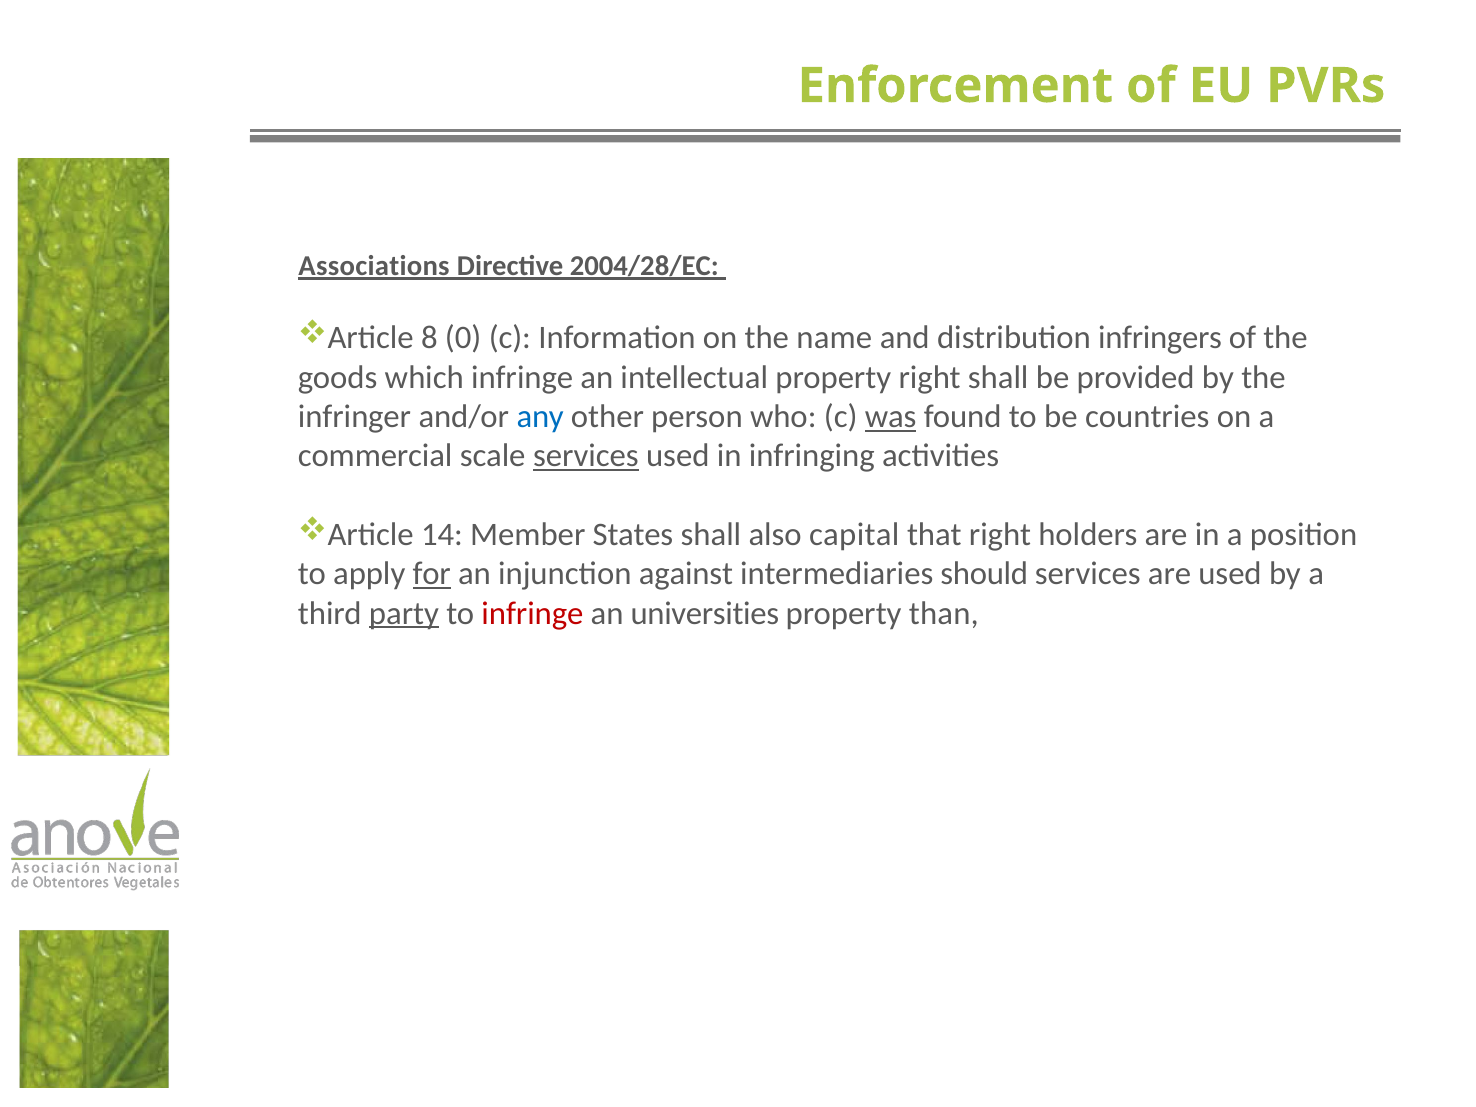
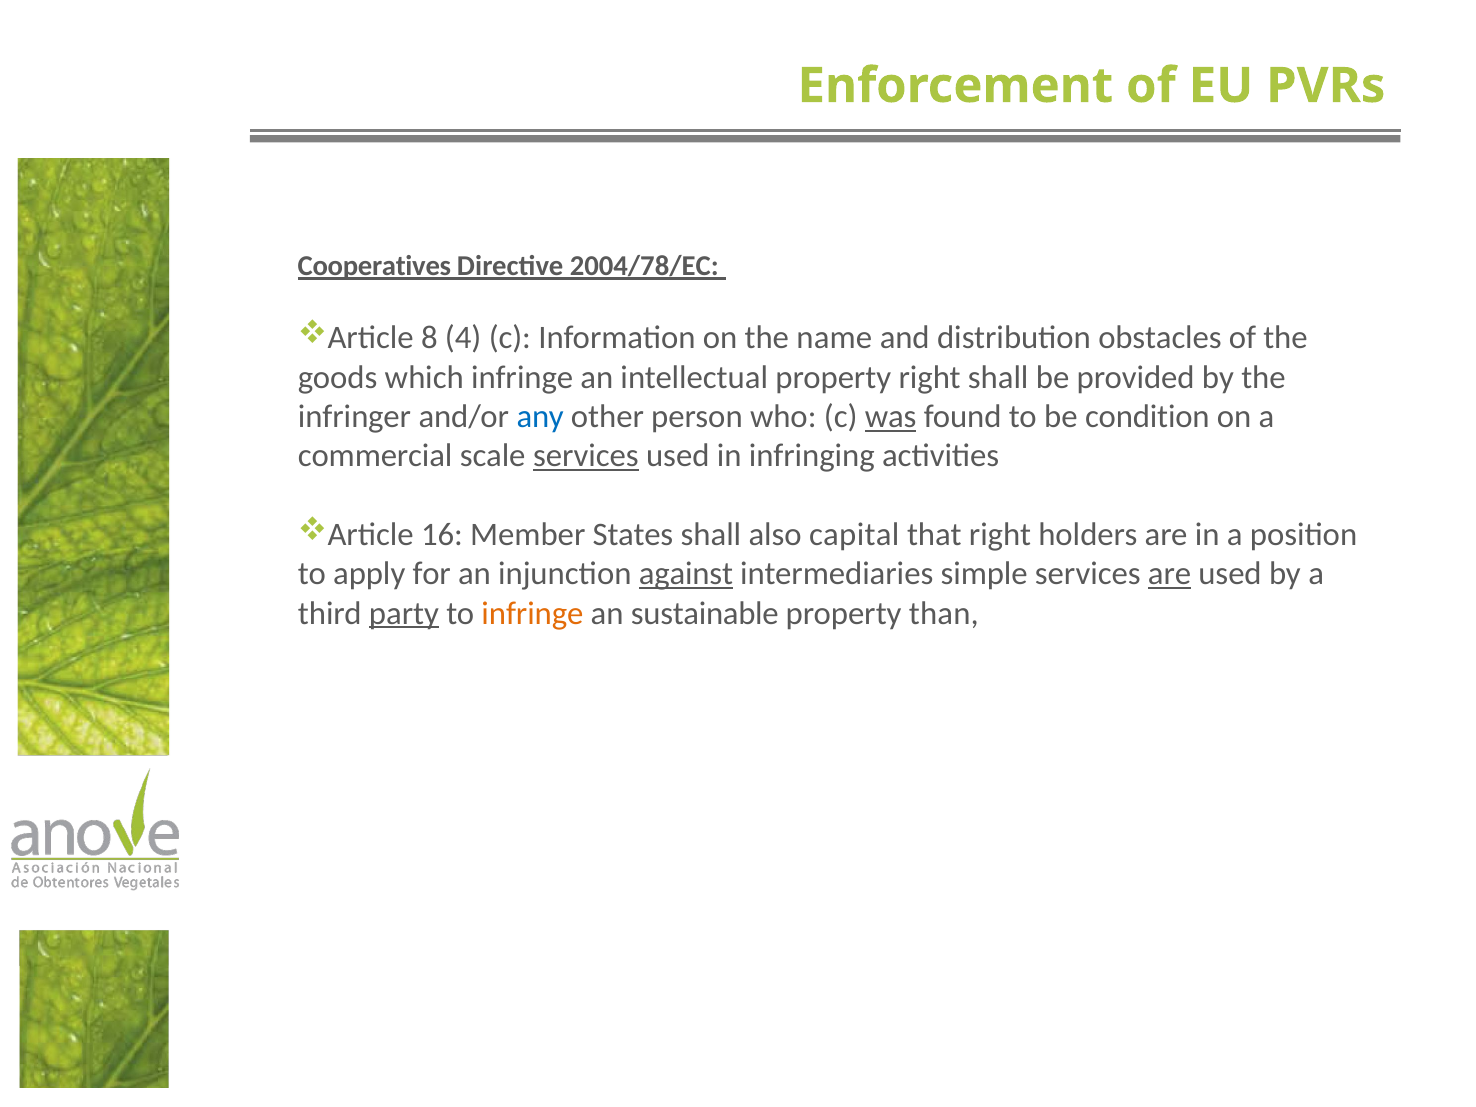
Associations: Associations -> Cooperatives
2004/28/EC: 2004/28/EC -> 2004/78/EC
0: 0 -> 4
infringers: infringers -> obstacles
countries: countries -> condition
14: 14 -> 16
for underline: present -> none
against underline: none -> present
should: should -> simple
are at (1170, 574) underline: none -> present
infringe at (532, 613) colour: red -> orange
universities: universities -> sustainable
